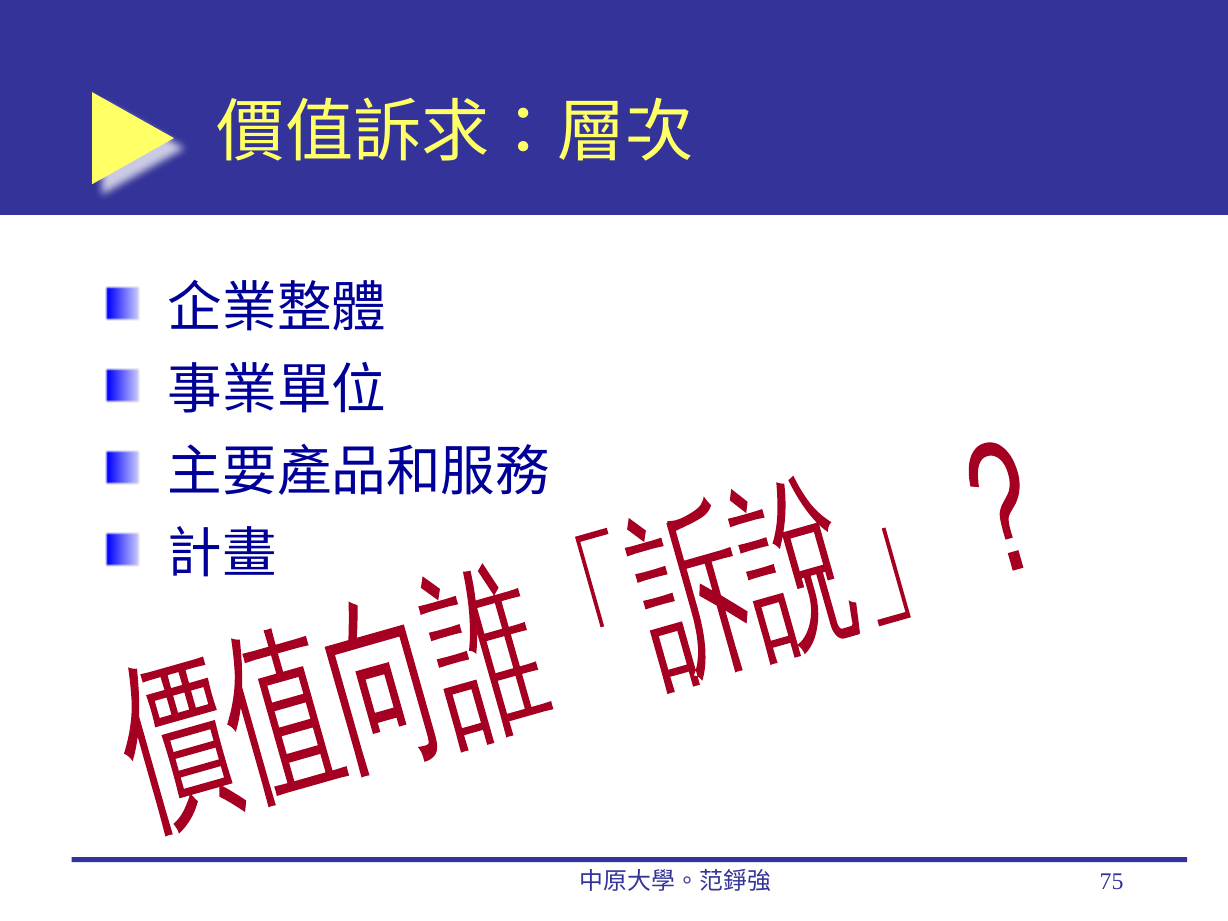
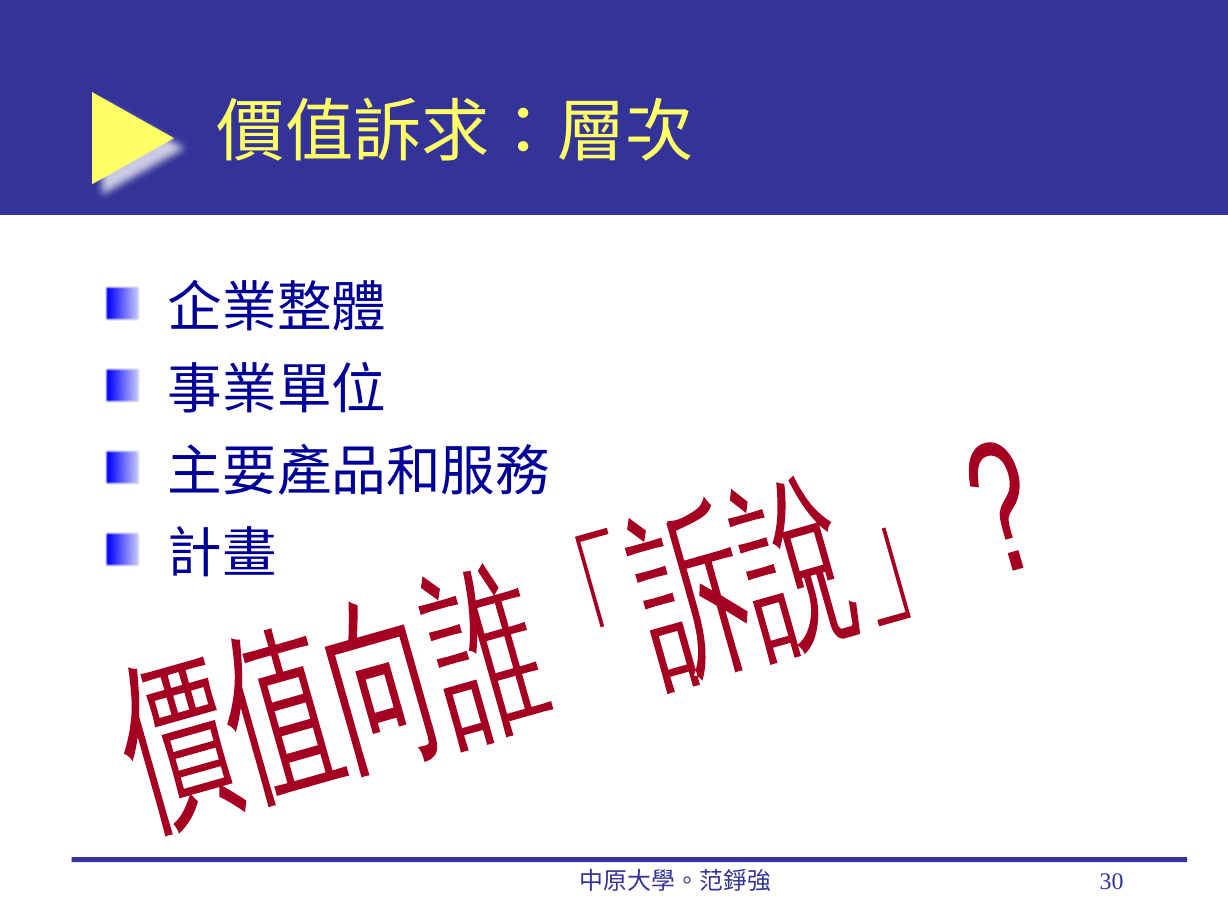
75: 75 -> 30
